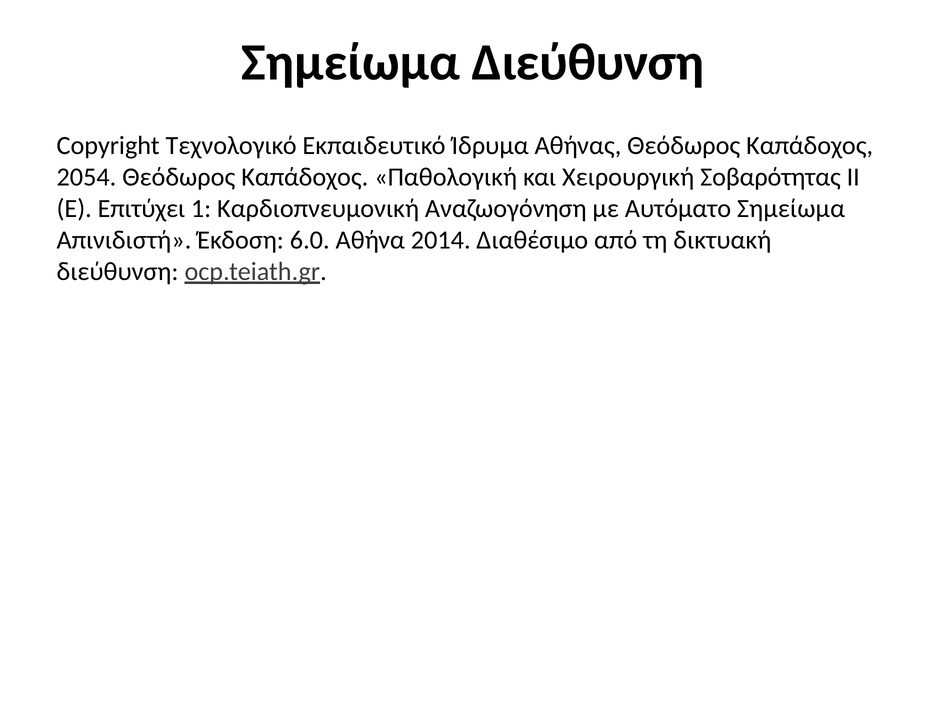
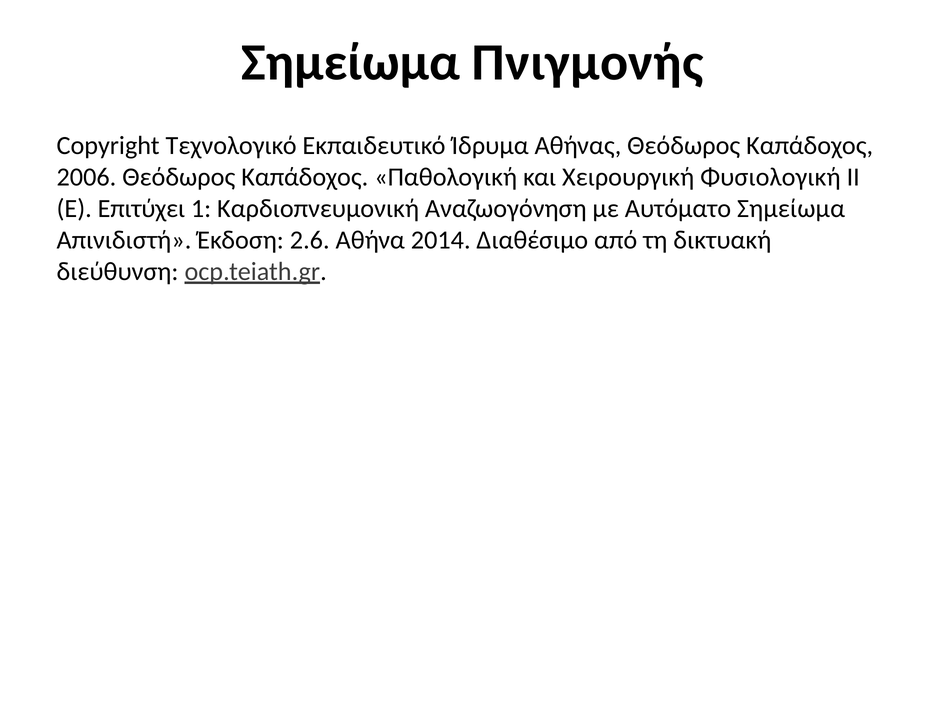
Σημείωμα Διεύθυνση: Διεύθυνση -> Πνιγμονής
2054: 2054 -> 2006
Σοβαρότητας: Σοβαρότητας -> Φυσιολογική
6.0: 6.0 -> 2.6
